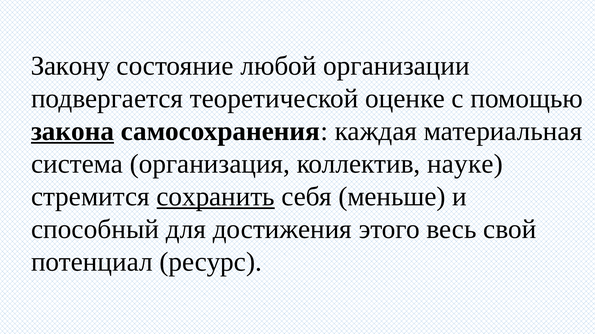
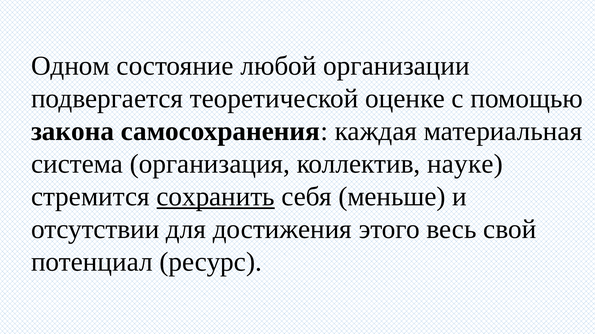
Закону: Закону -> Одном
закона underline: present -> none
способный: способный -> отсутствии
